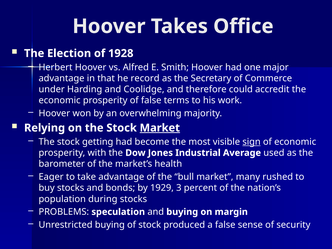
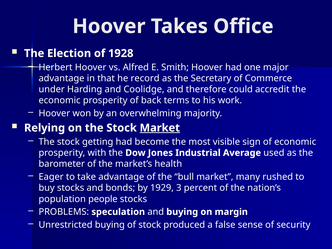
of false: false -> back
sign underline: present -> none
during: during -> people
